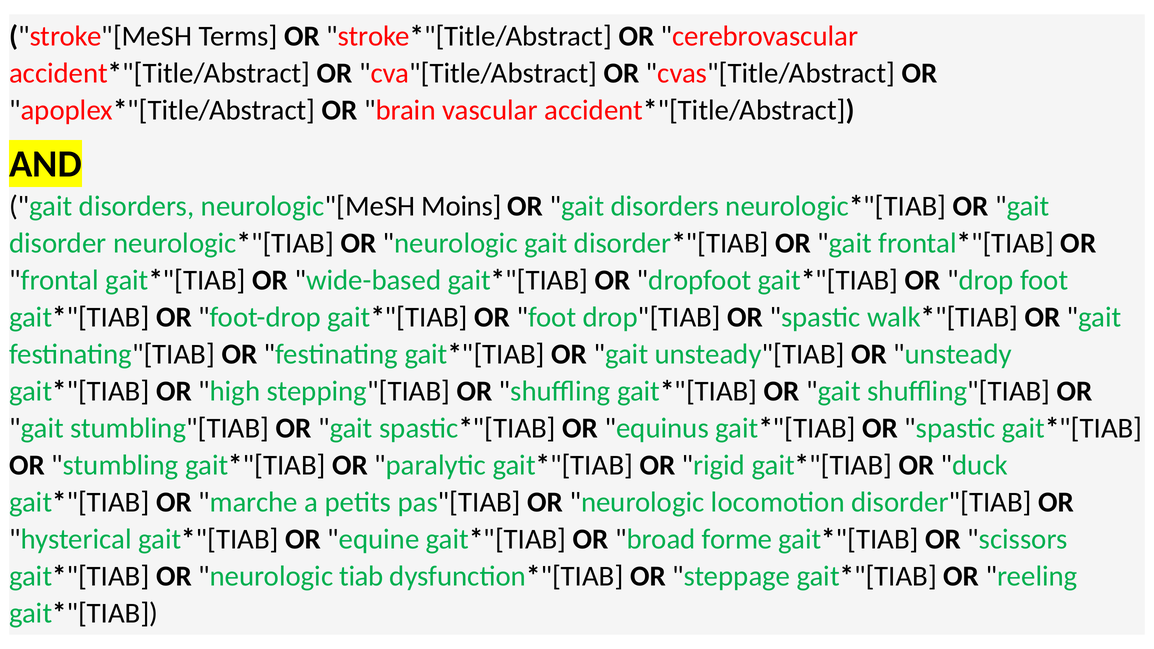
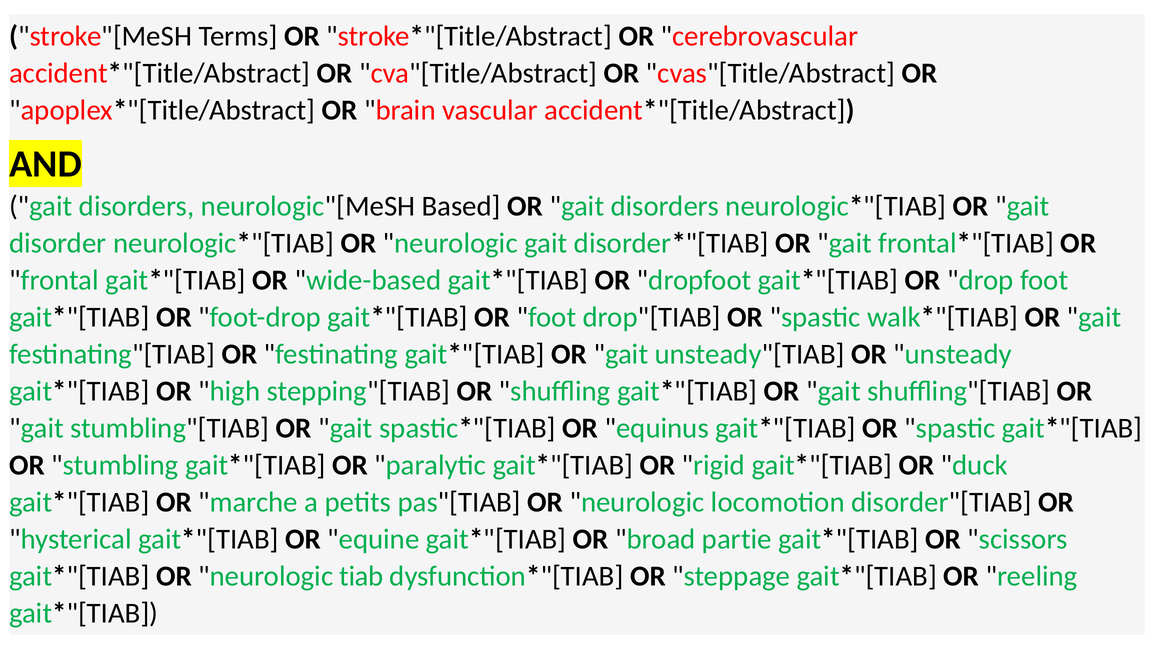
Moins: Moins -> Based
forme: forme -> partie
